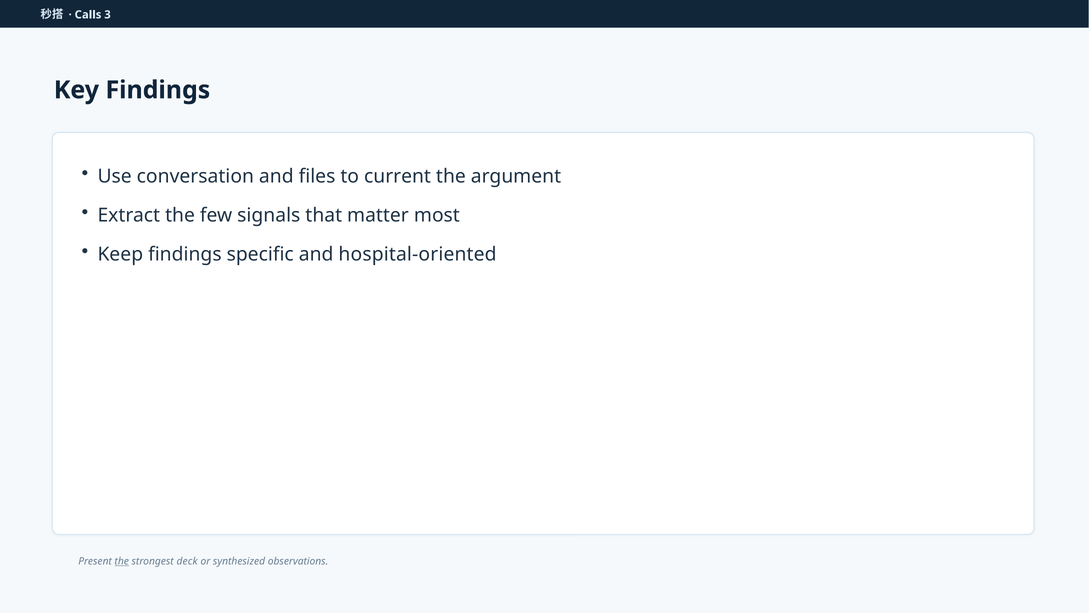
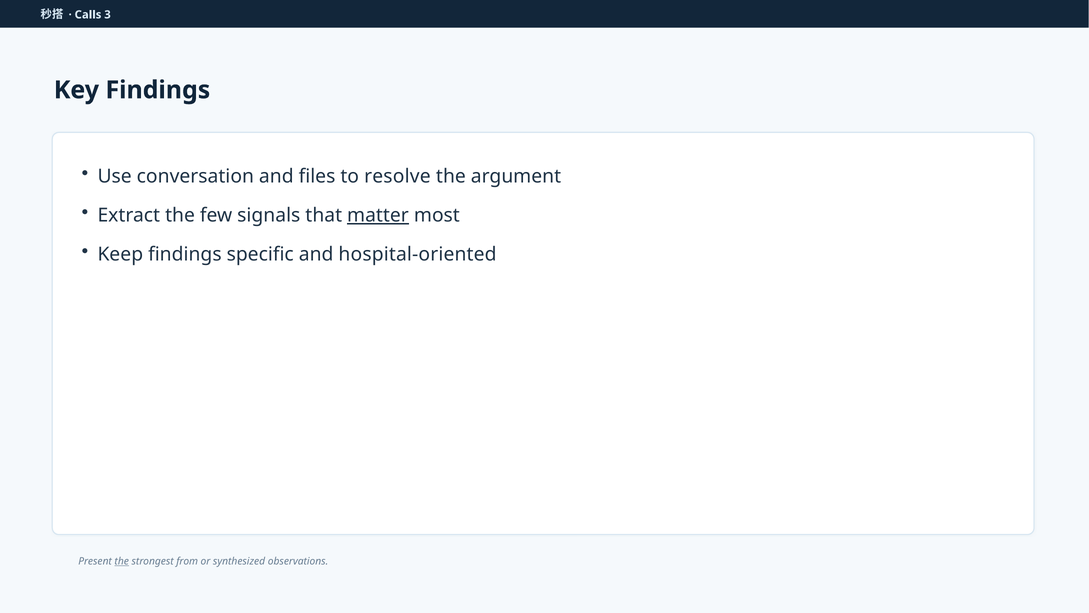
current: current -> resolve
matter underline: none -> present
deck: deck -> from
